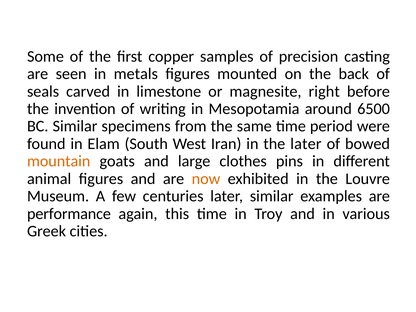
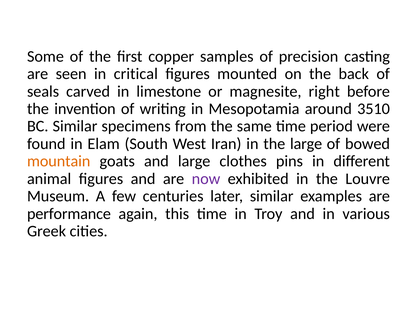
metals: metals -> critical
6500: 6500 -> 3510
the later: later -> large
now colour: orange -> purple
